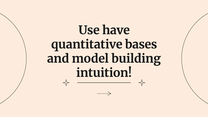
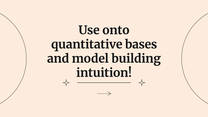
have: have -> onto
